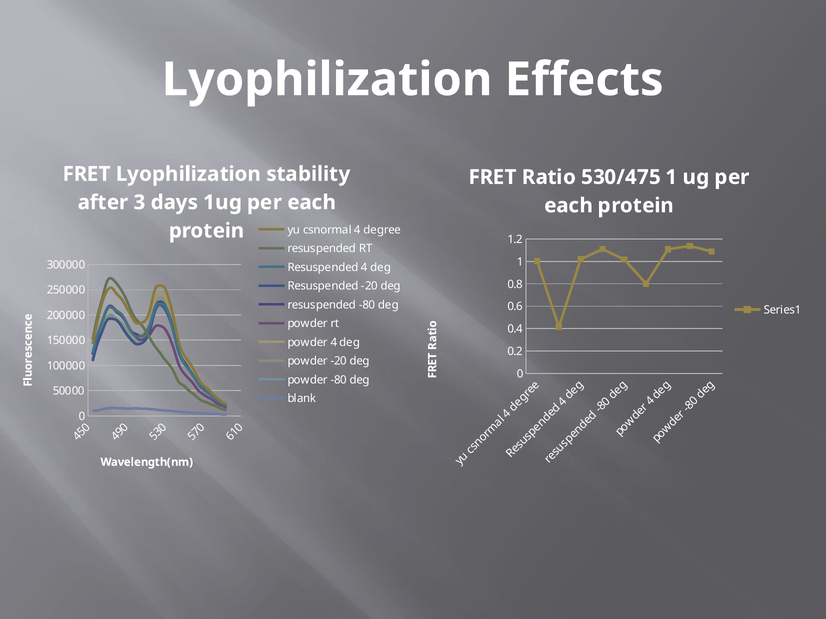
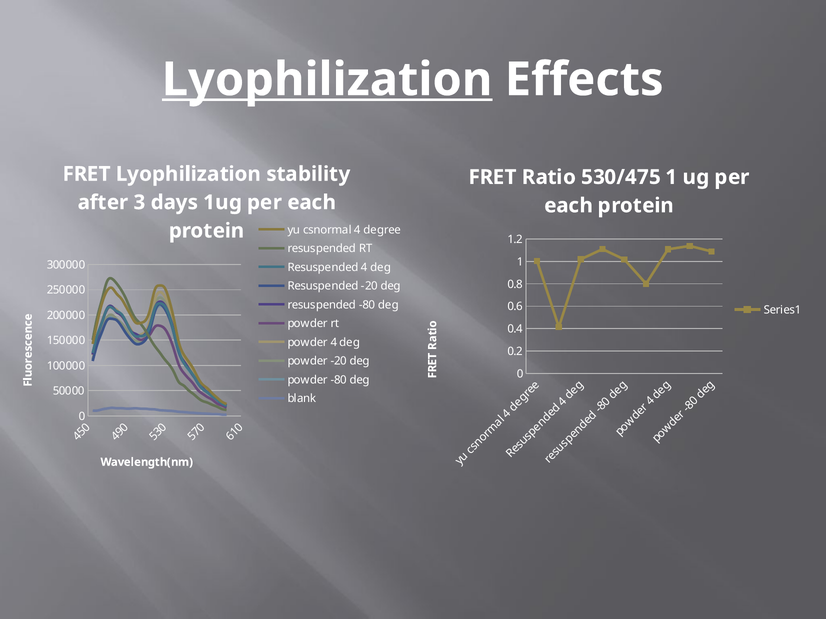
Lyophilization at (327, 80) underline: none -> present
